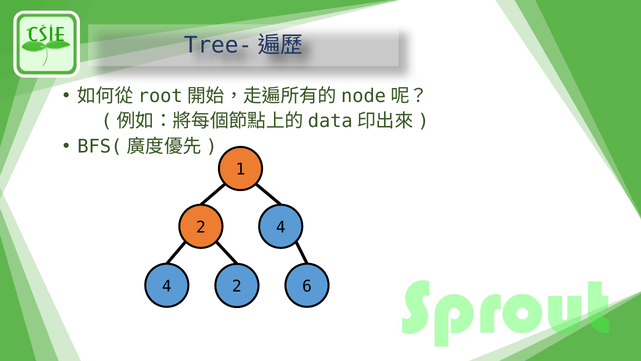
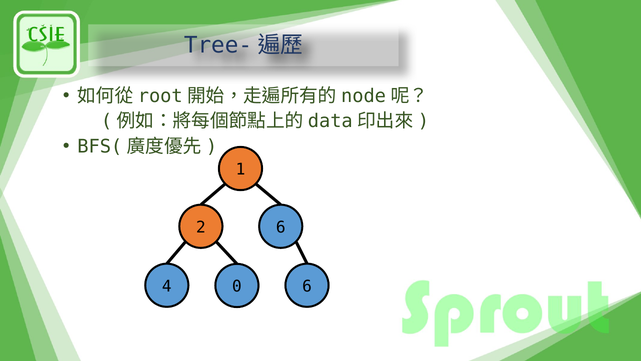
2 4: 4 -> 6
4 2: 2 -> 0
